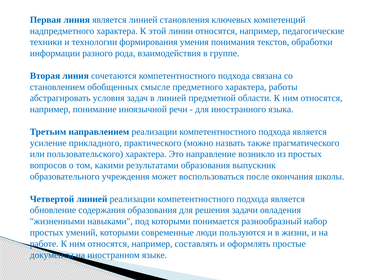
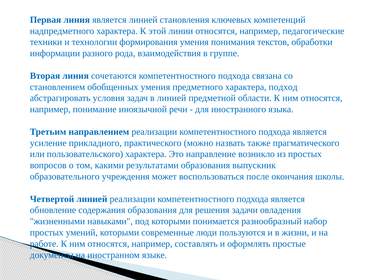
обобщенных смысле: смысле -> умения
работы: работы -> подход
